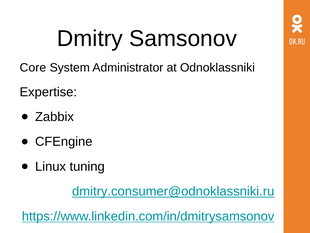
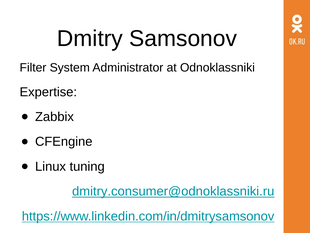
Core: Core -> Filter
